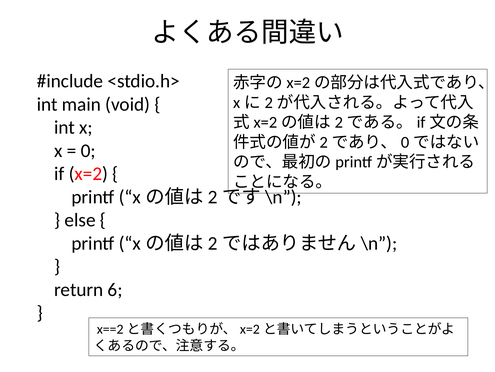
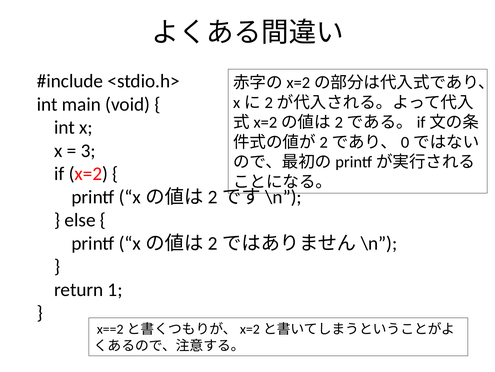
0: 0 -> 3
6: 6 -> 1
